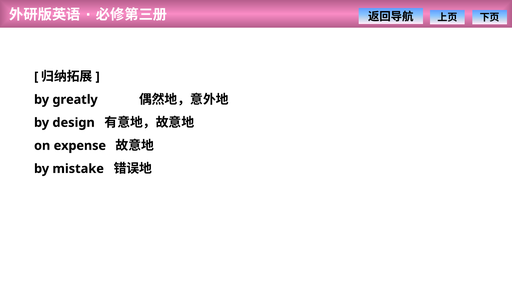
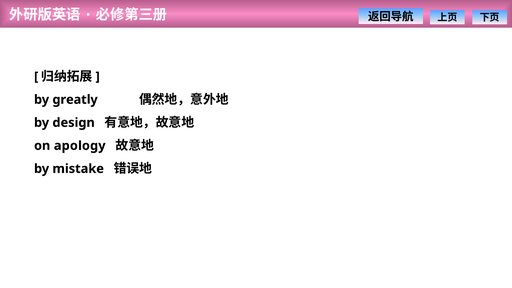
expense: expense -> apology
